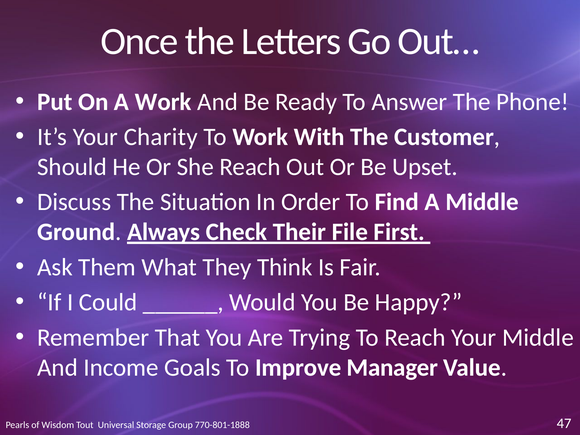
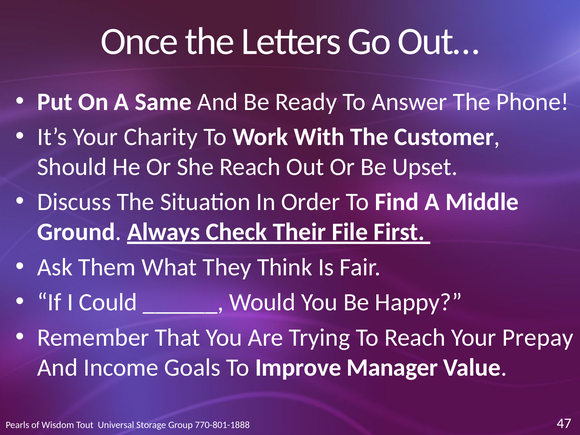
A Work: Work -> Same
Your Middle: Middle -> Prepay
